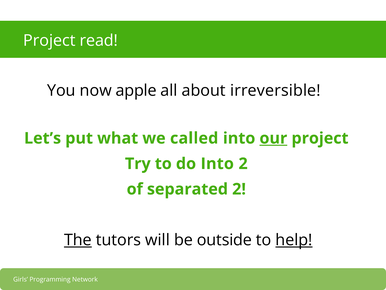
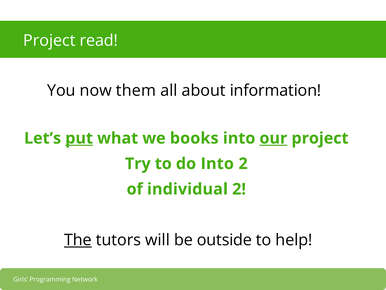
apple: apple -> them
irreversible: irreversible -> information
put underline: none -> present
called: called -> books
separated: separated -> individual
help underline: present -> none
